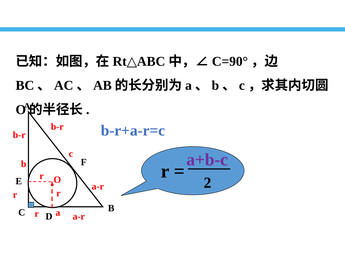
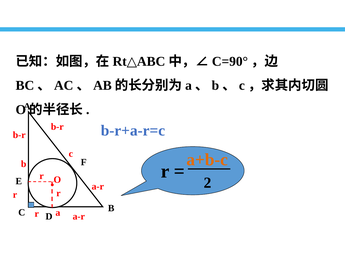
a+b-c colour: purple -> orange
